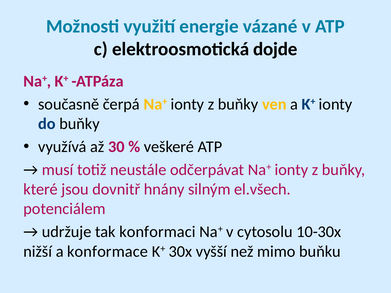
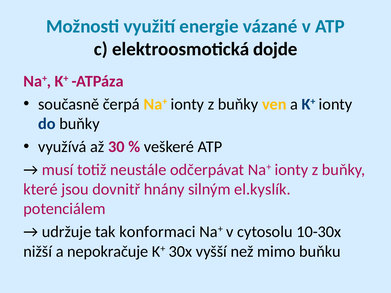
el.všech: el.všech -> el.kyslík
konformace: konformace -> nepokračuje
